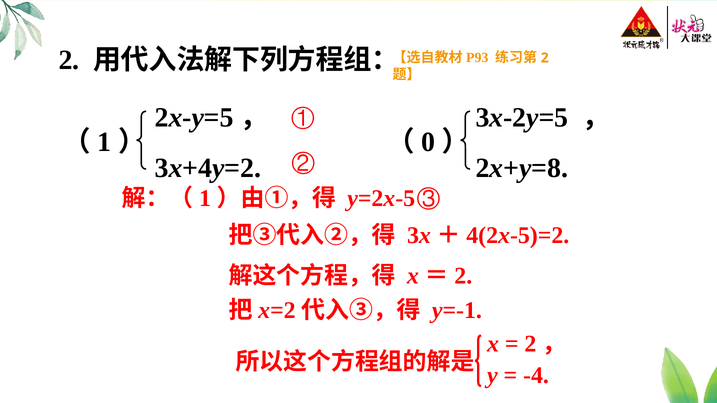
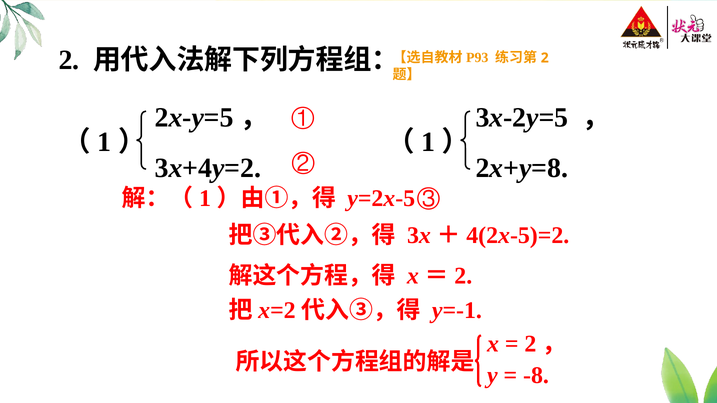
0 at (428, 142): 0 -> 1
-4: -4 -> -8
